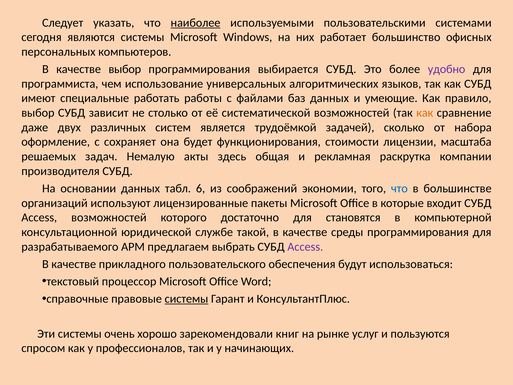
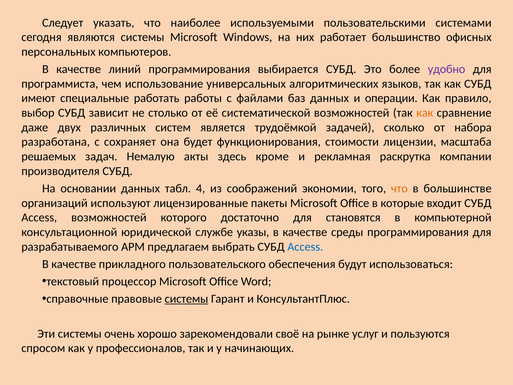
наиболее underline: present -> none
качестве выбор: выбор -> линий
умеющие: умеющие -> операции
оформление: оформление -> разработана
общая: общая -> кроме
6: 6 -> 4
что at (399, 188) colour: blue -> orange
такой: такой -> указы
Access at (305, 247) colour: purple -> blue
книг: книг -> своё
